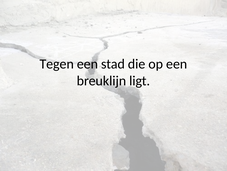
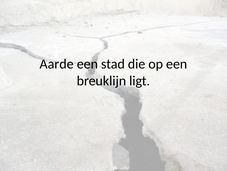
Tegen: Tegen -> Aarde
